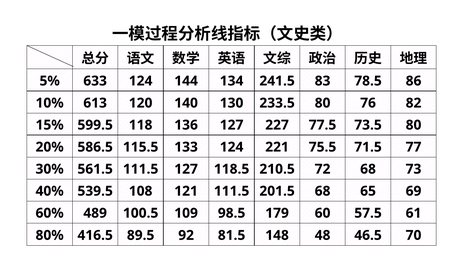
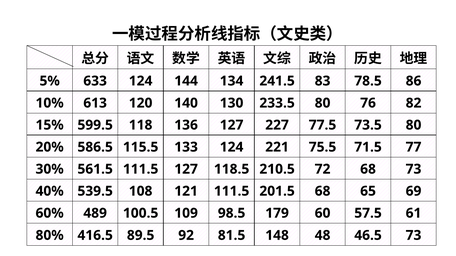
46.5 70: 70 -> 73
